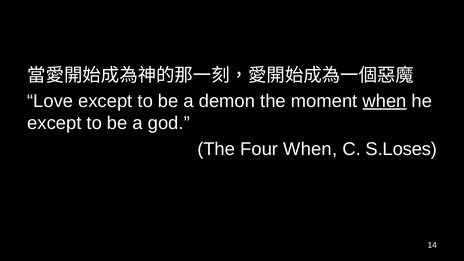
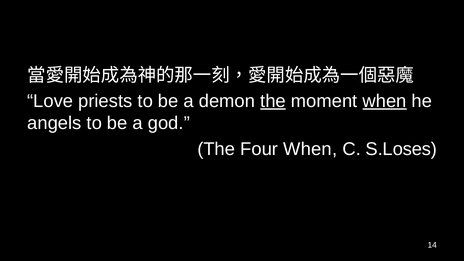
Love except: except -> priests
the at (273, 101) underline: none -> present
except at (54, 123): except -> angels
